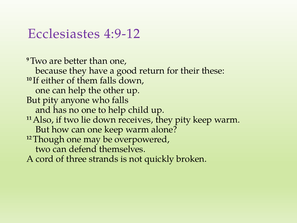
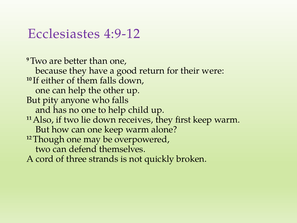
these: these -> were
they pity: pity -> first
